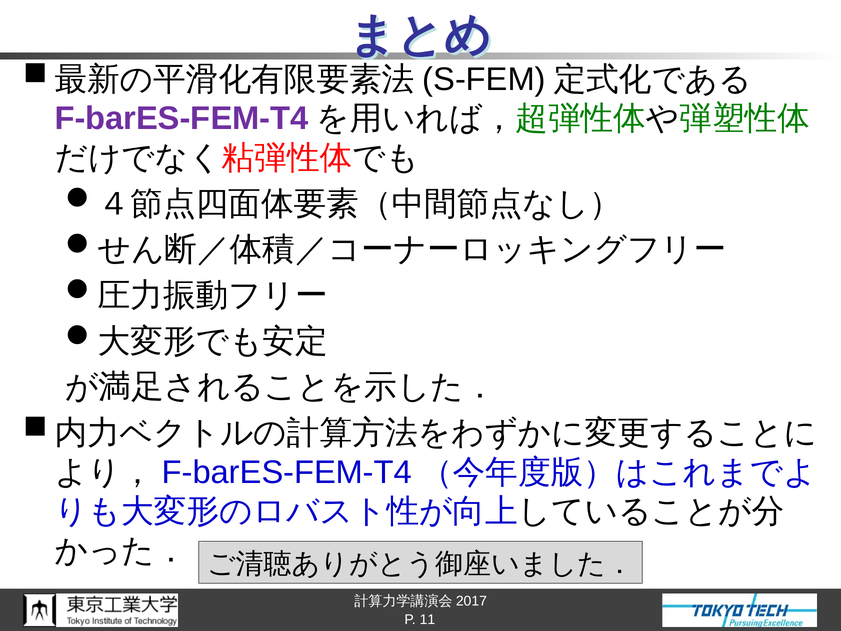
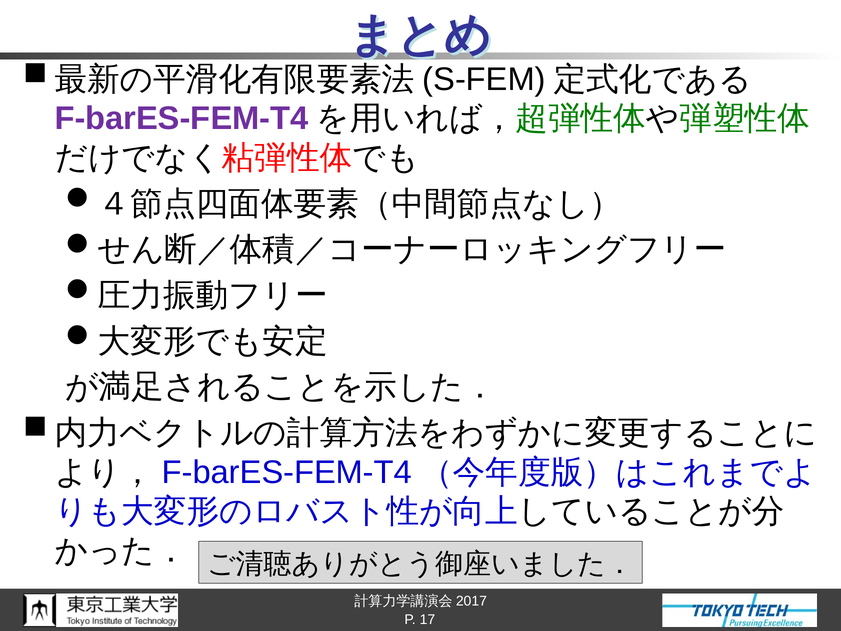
11: 11 -> 17
